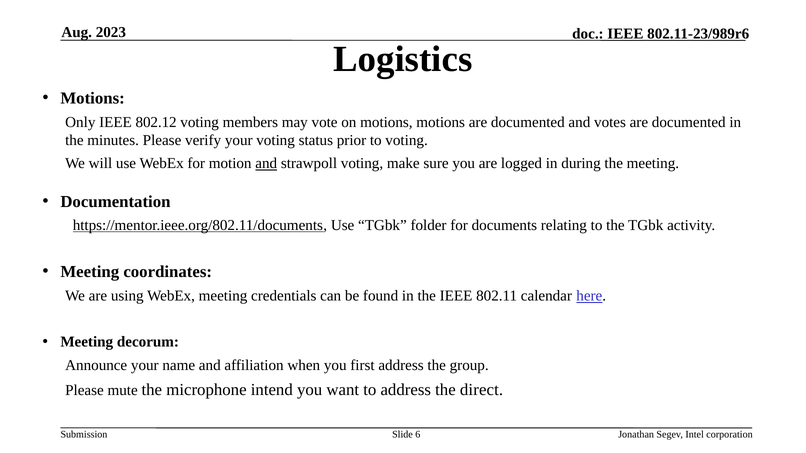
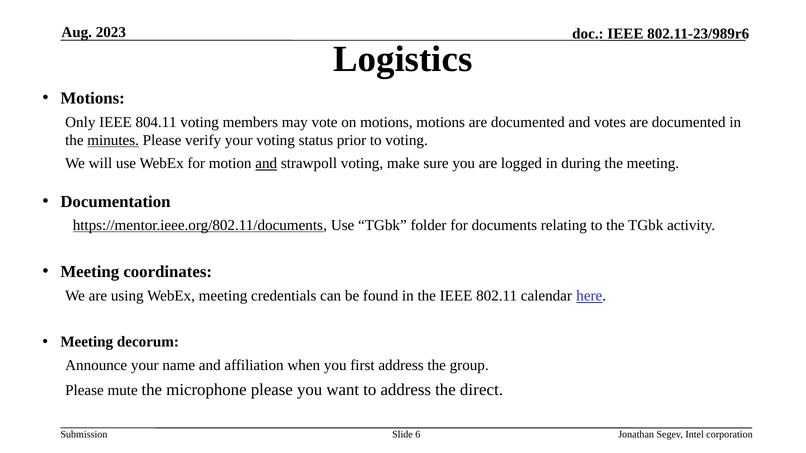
802.12: 802.12 -> 804.11
minutes underline: none -> present
microphone intend: intend -> please
